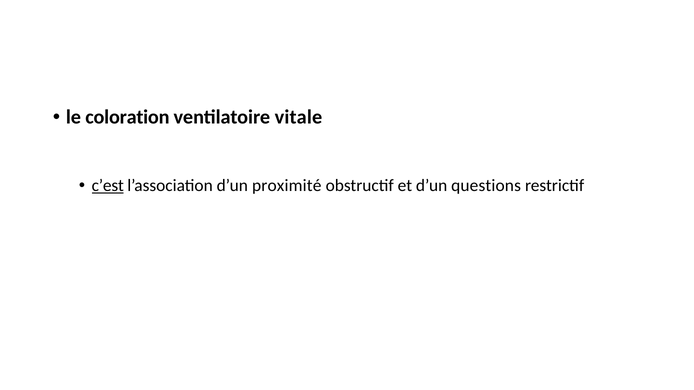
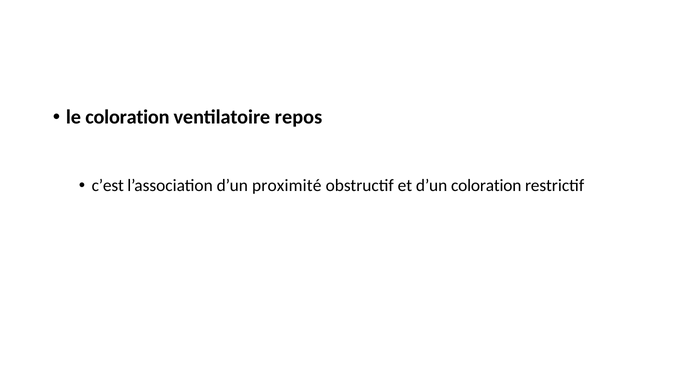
vitale: vitale -> repos
c’est underline: present -> none
d’un questions: questions -> coloration
